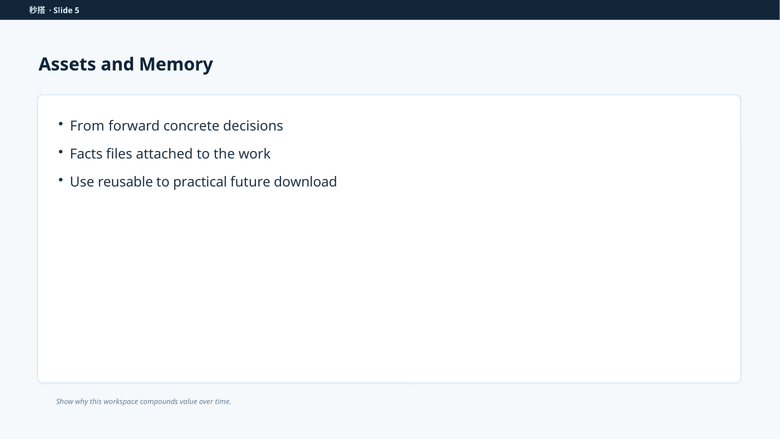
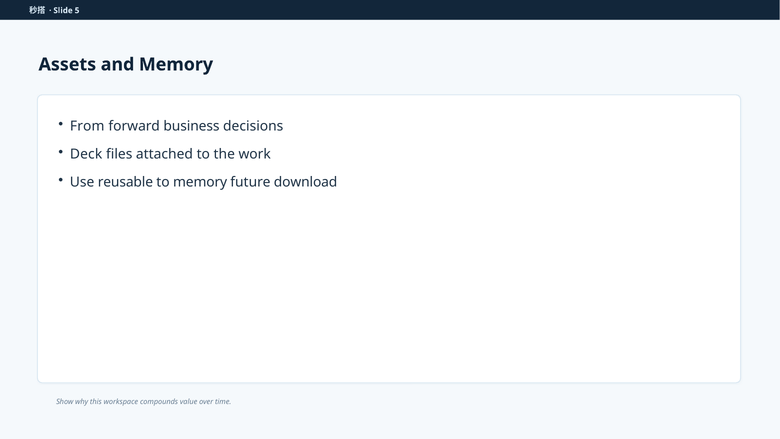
concrete: concrete -> business
Facts: Facts -> Deck
to practical: practical -> memory
